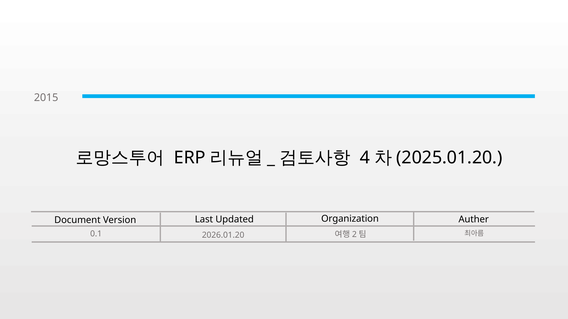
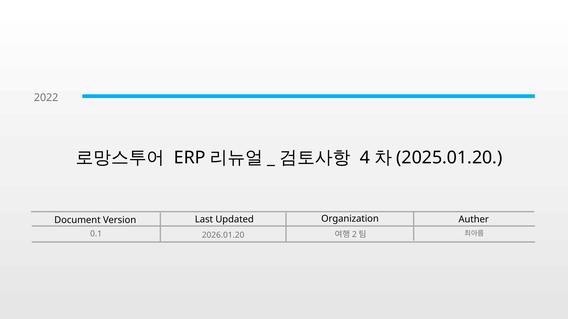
2015: 2015 -> 2022
